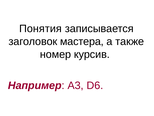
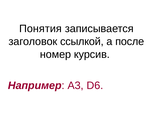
мастера: мастера -> ссылкой
также: также -> после
